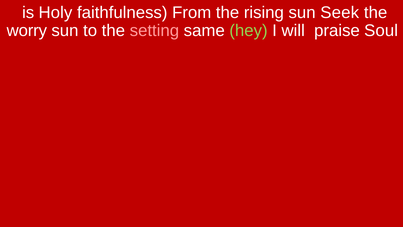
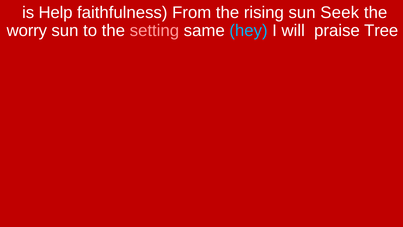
Holy: Holy -> Help
hey colour: light green -> light blue
Soul: Soul -> Tree
